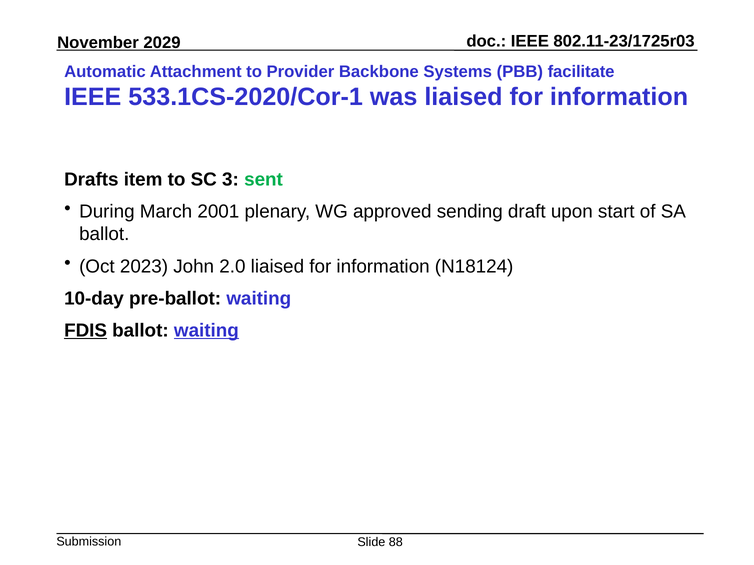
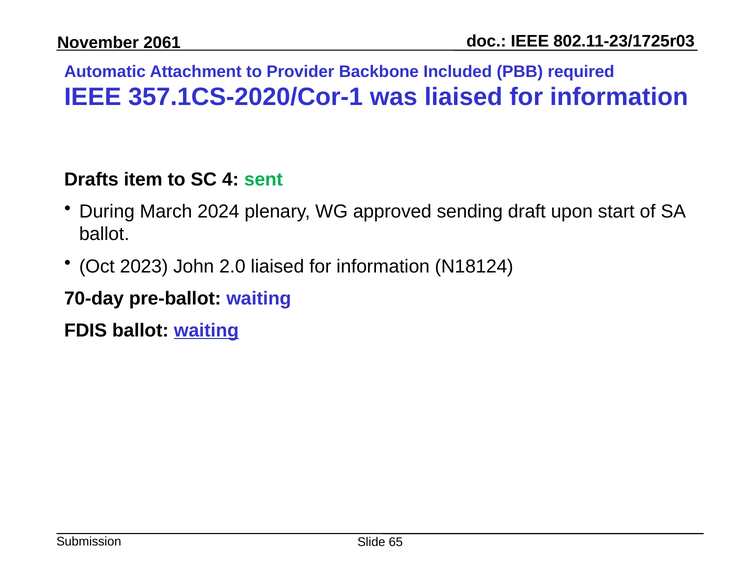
2029: 2029 -> 2061
Systems: Systems -> Included
facilitate: facilitate -> required
533.1CS-2020/Cor-1: 533.1CS-2020/Cor-1 -> 357.1CS-2020/Cor-1
3: 3 -> 4
2001: 2001 -> 2024
10-day: 10-day -> 70-day
FDIS underline: present -> none
88: 88 -> 65
